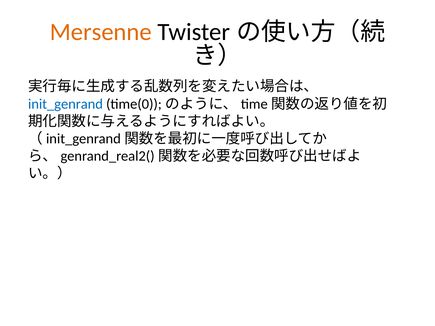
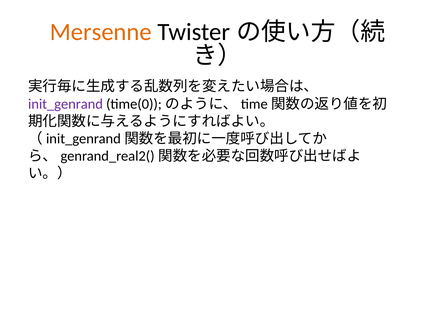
init_genrand colour: blue -> purple
